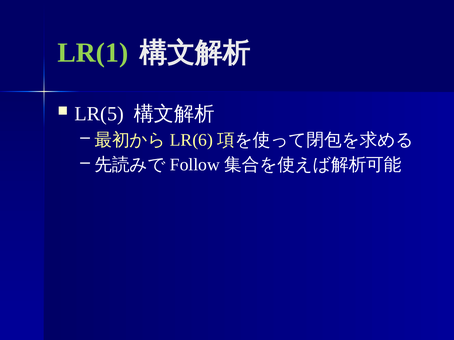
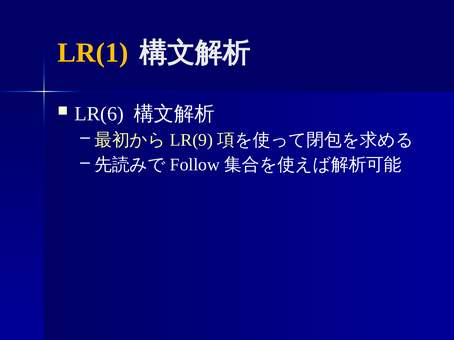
LR(1 colour: light green -> yellow
LR(5: LR(5 -> LR(6
LR(6: LR(6 -> LR(9
